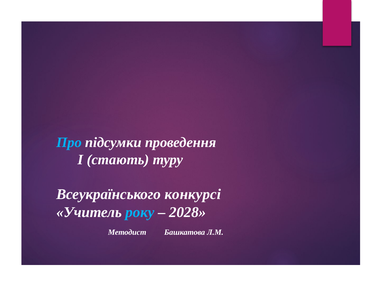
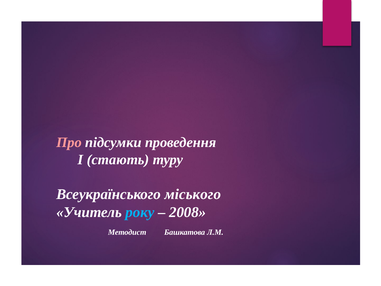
Про colour: light blue -> pink
конкурсі: конкурсі -> міського
2028: 2028 -> 2008
